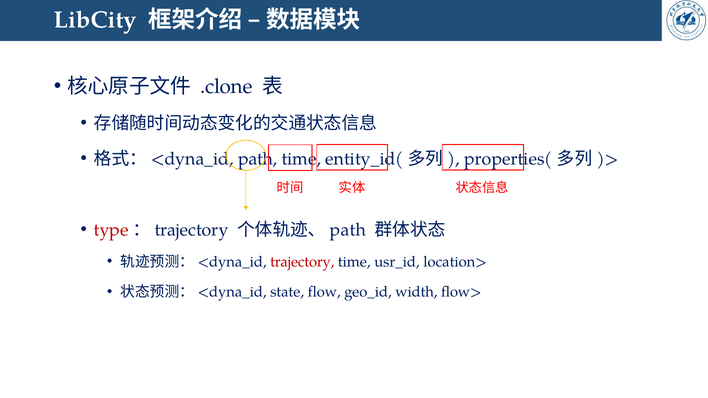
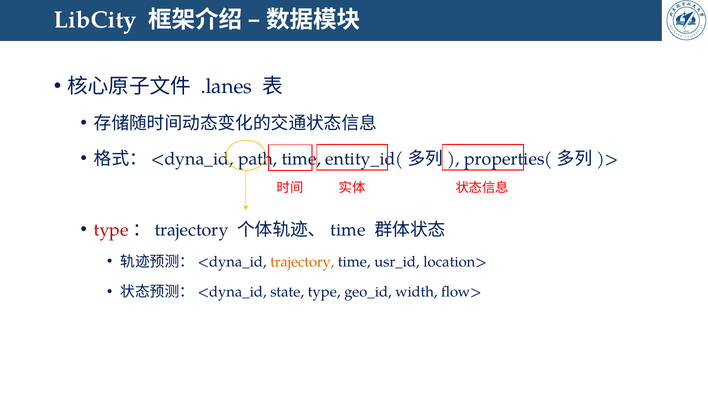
.clone: .clone -> .lanes
path at (348, 230): path -> time
trajectory at (302, 262) colour: red -> orange
state flow: flow -> type
